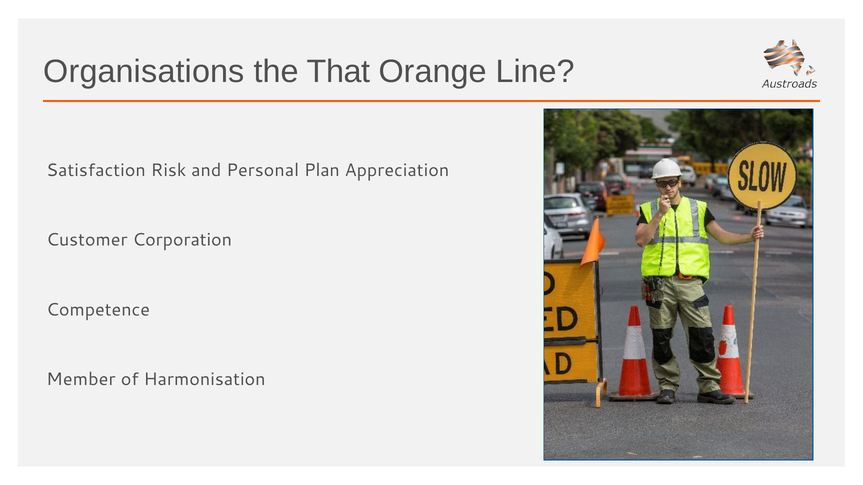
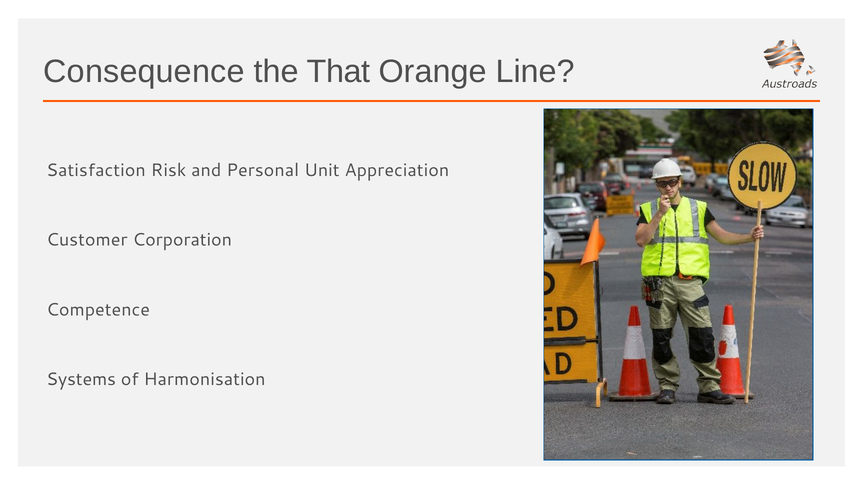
Organisations: Organisations -> Consequence
Plan: Plan -> Unit
Member: Member -> Systems
